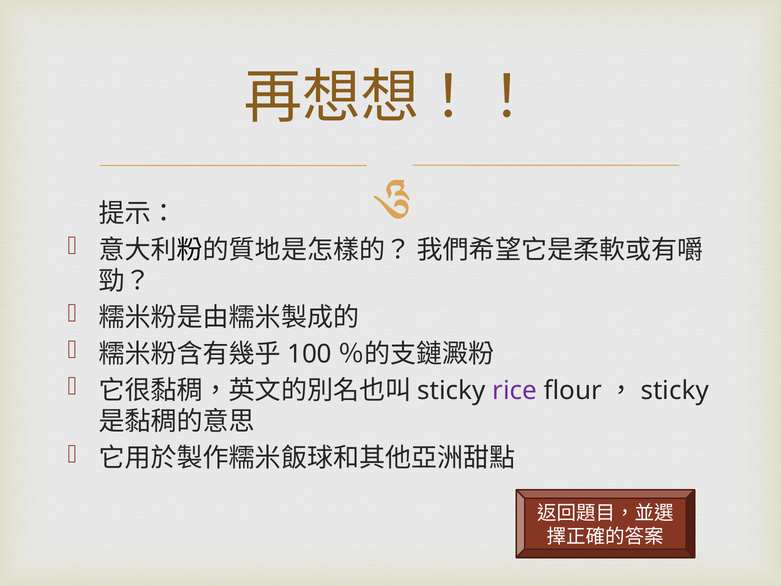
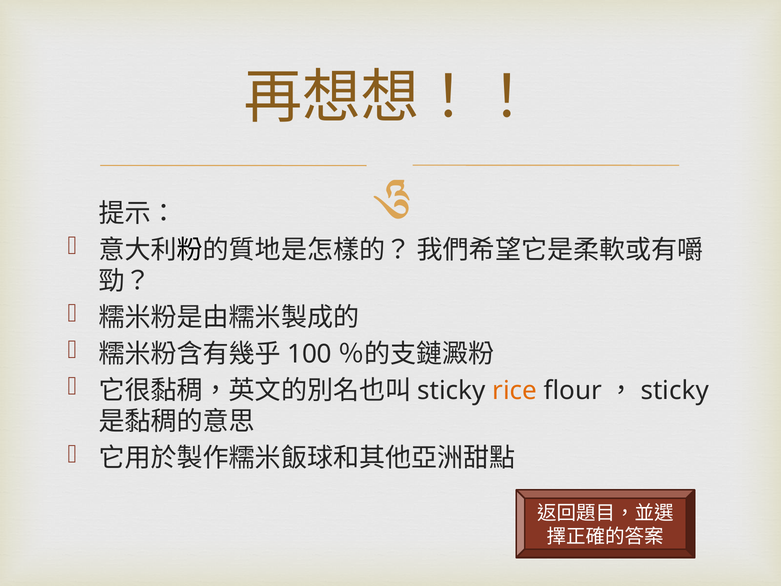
rice colour: purple -> orange
